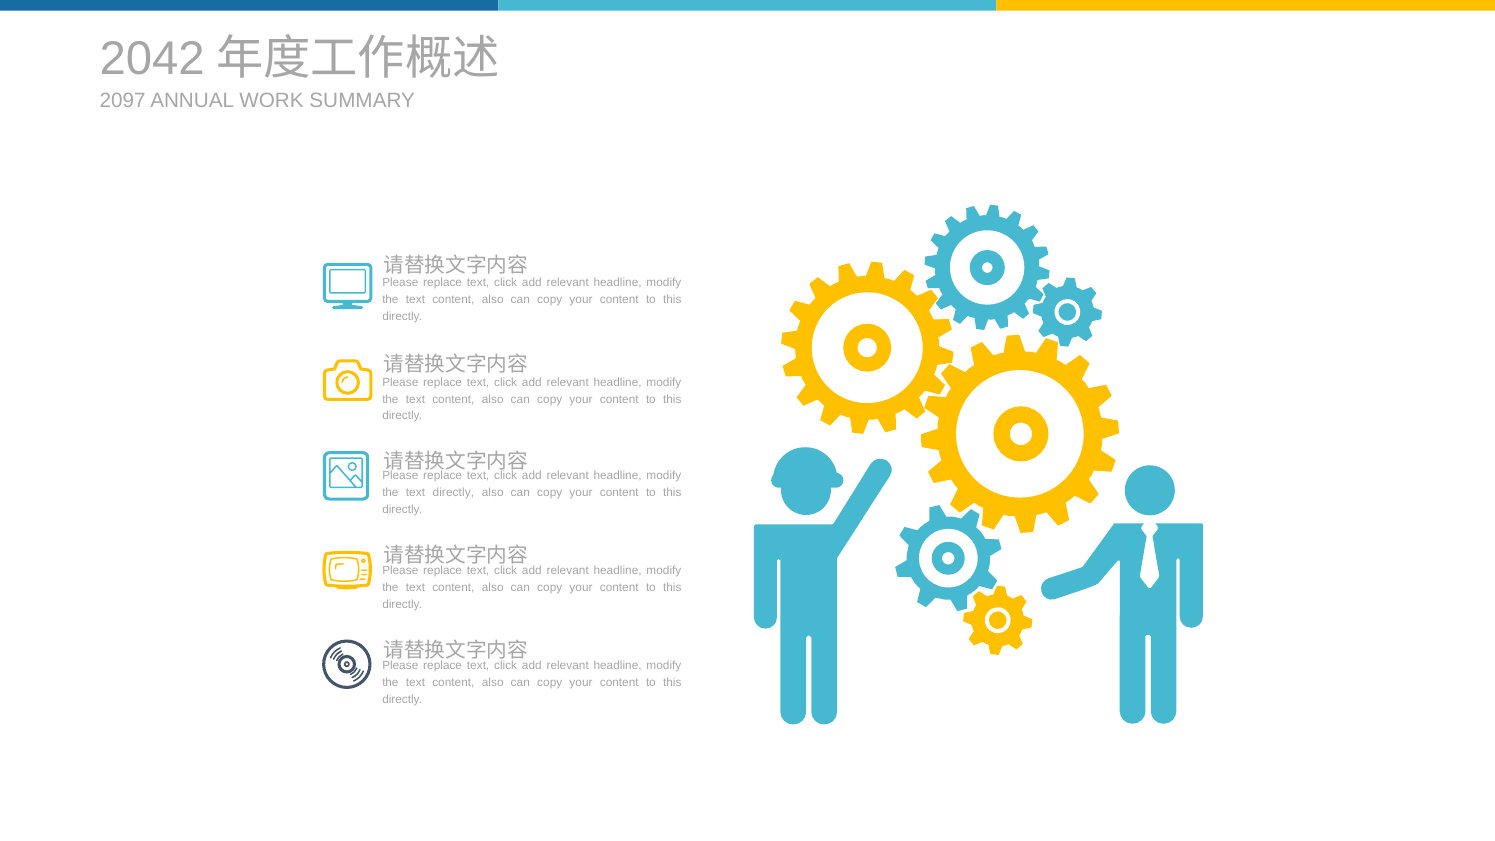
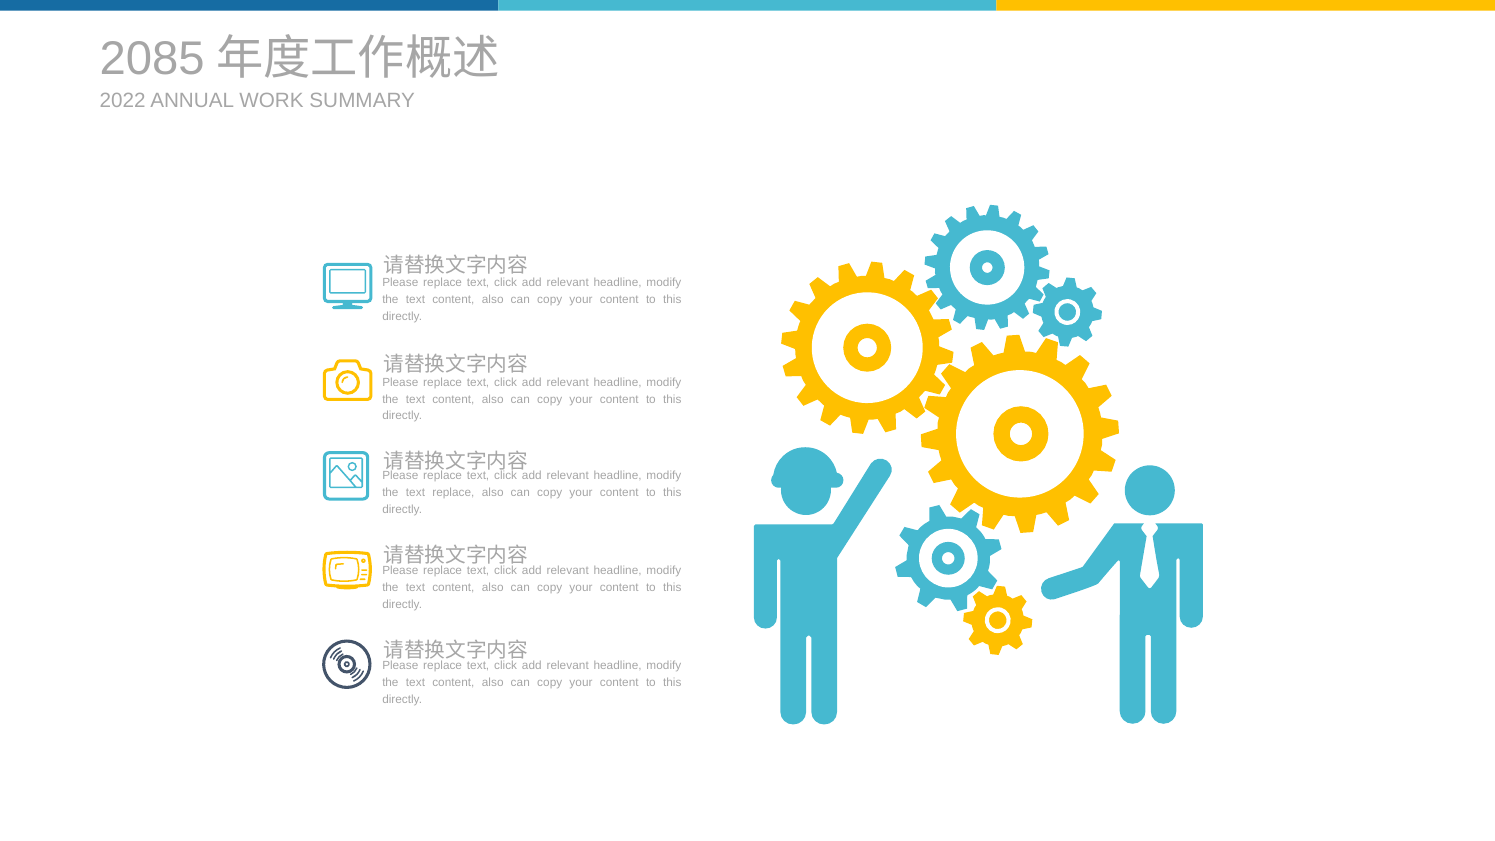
2042: 2042 -> 2085
2097: 2097 -> 2022
text directly: directly -> replace
